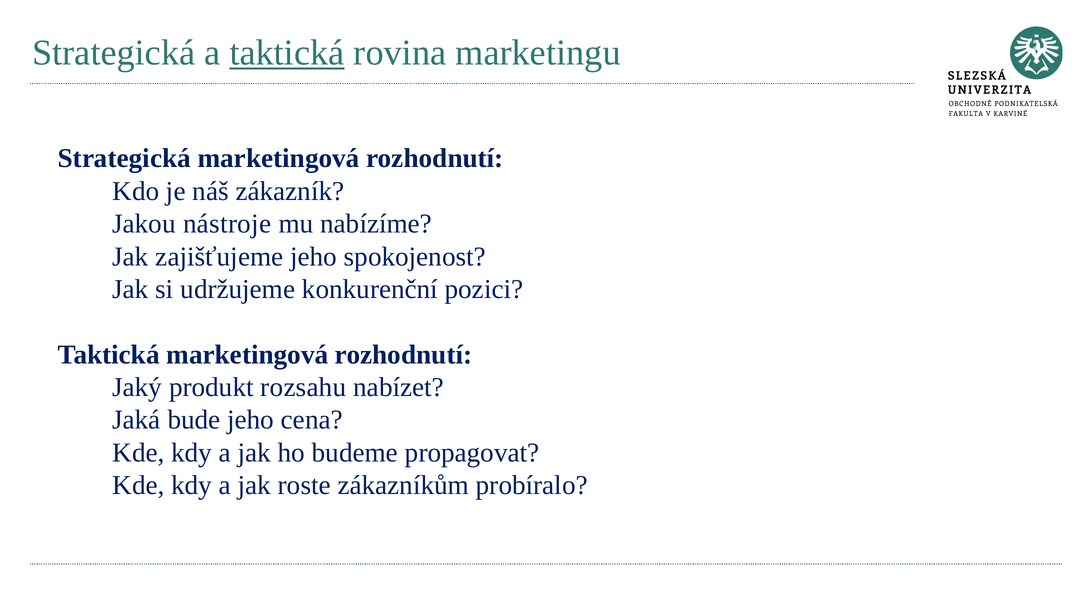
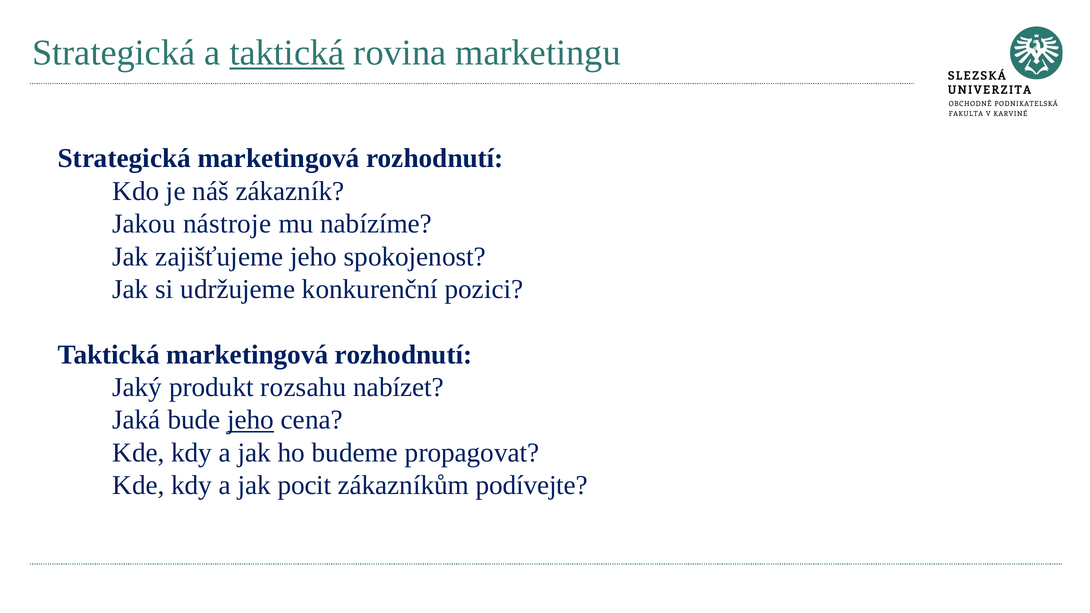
jeho at (251, 420) underline: none -> present
roste: roste -> pocit
probíralo: probíralo -> podívejte
